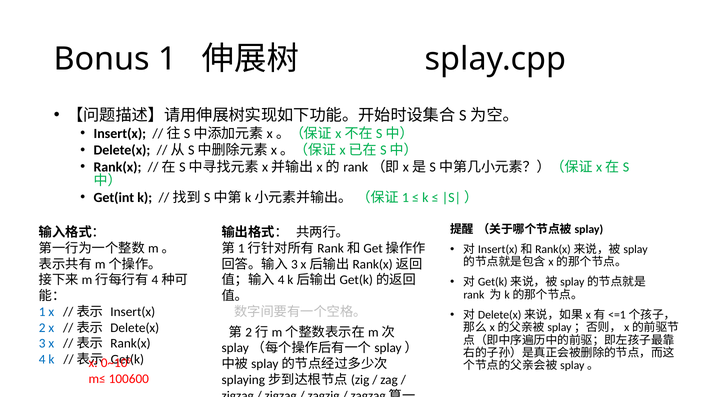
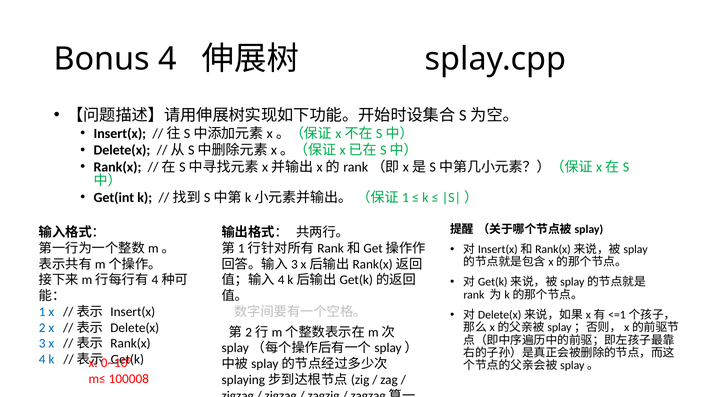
Bonus 1: 1 -> 4
100600: 100600 -> 100008
